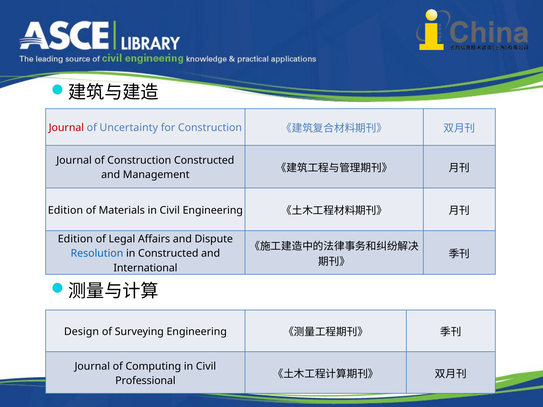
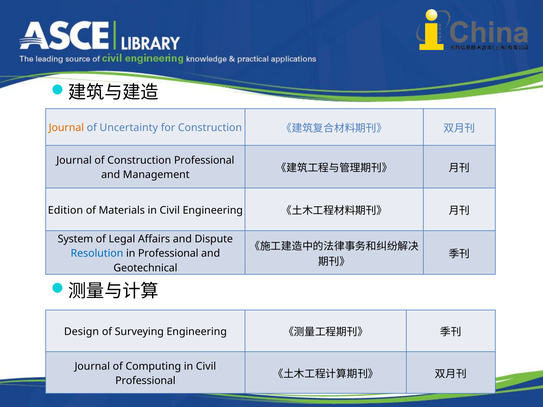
Journal at (66, 128) colour: red -> orange
Construction Constructed: Constructed -> Professional
Edition at (75, 239): Edition -> System
in Constructed: Constructed -> Professional
International: International -> Geotechnical
